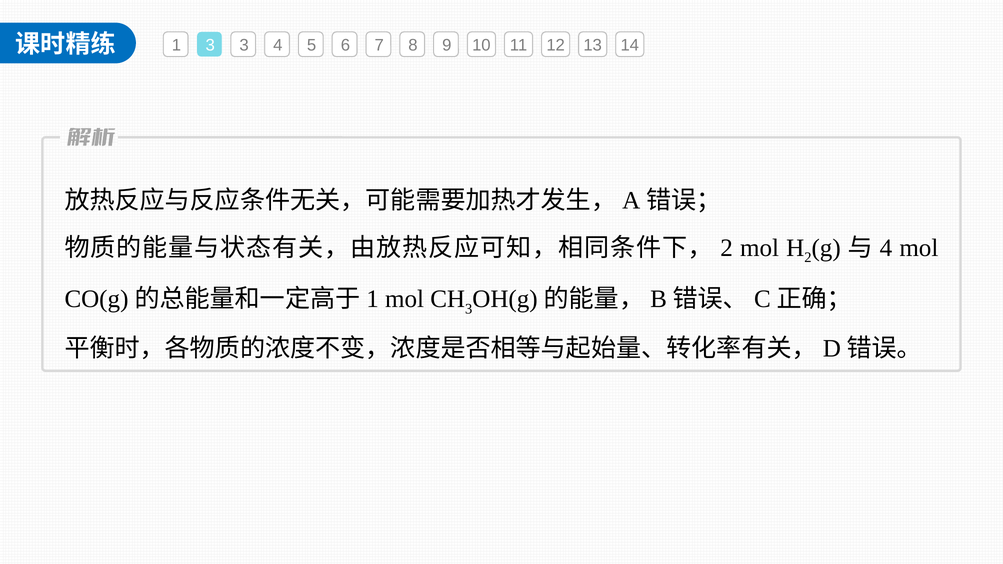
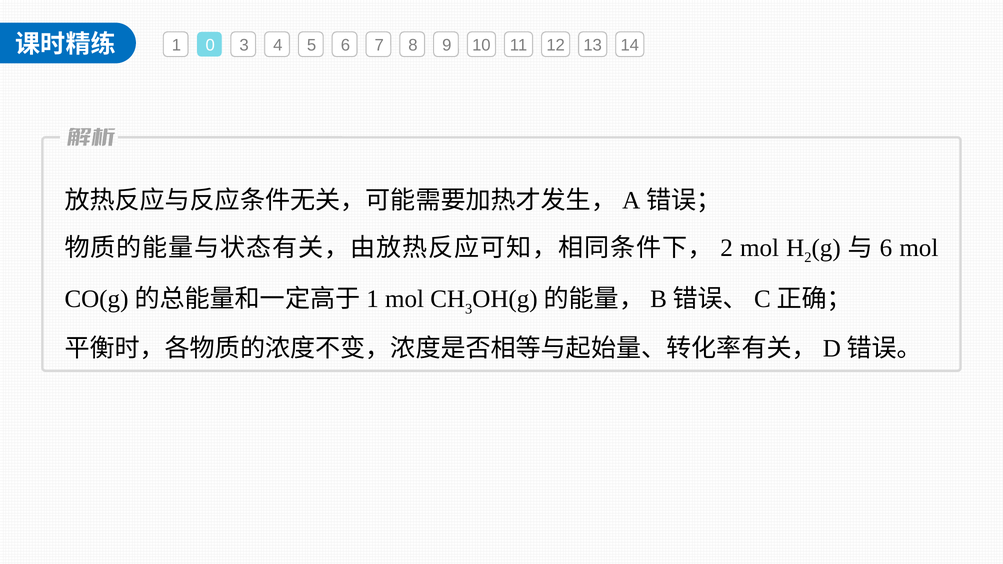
1 3: 3 -> 0
4 at (886, 248): 4 -> 6
